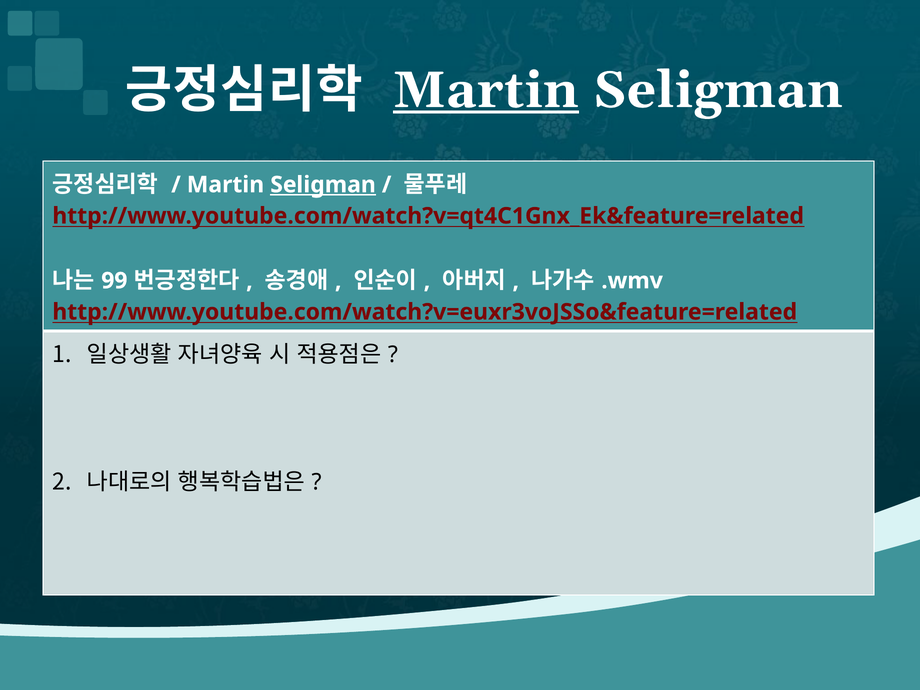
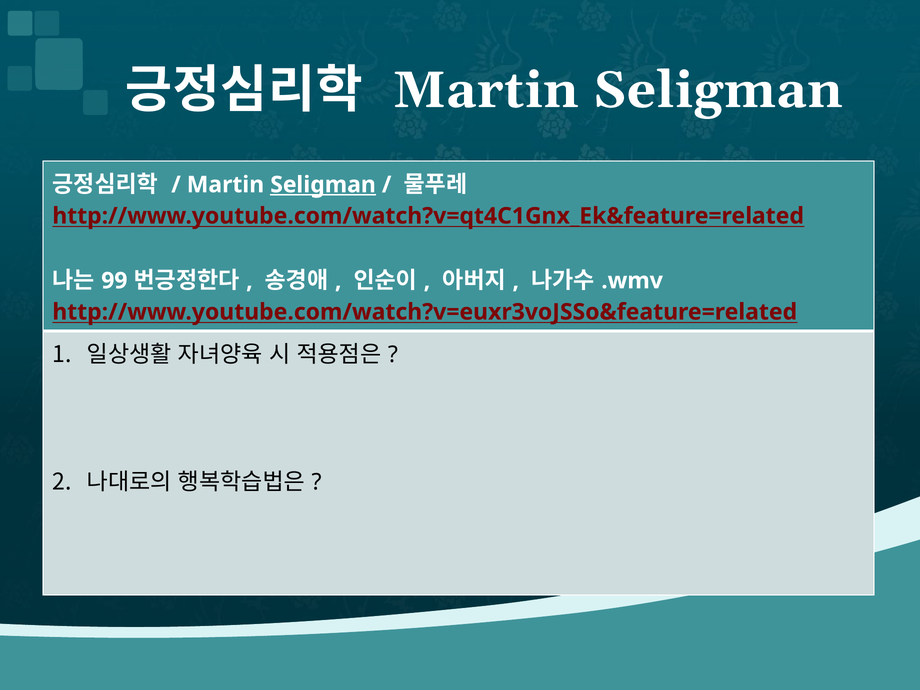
Martin at (486, 90) underline: present -> none
